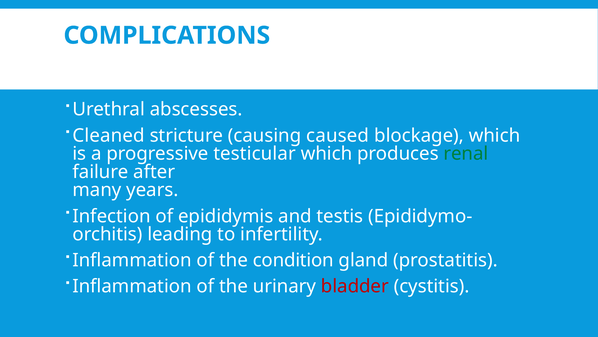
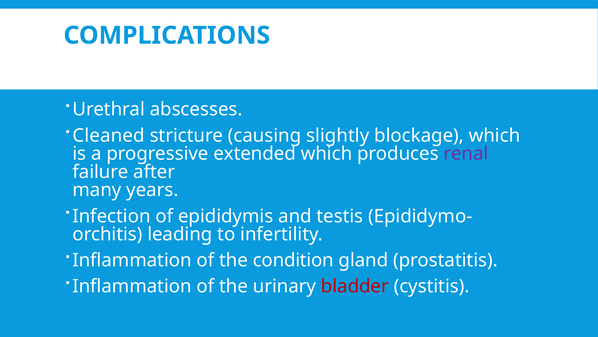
caused: caused -> slightly
testicular: testicular -> extended
renal colour: green -> purple
